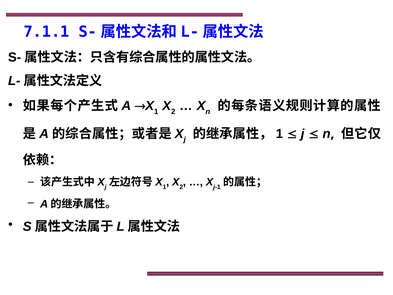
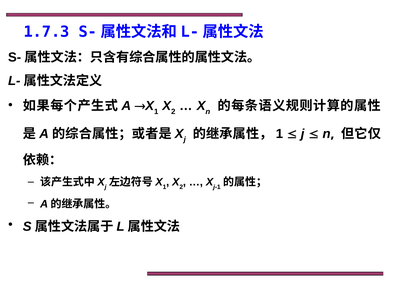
7.1.1: 7.1.1 -> 1.7.3
